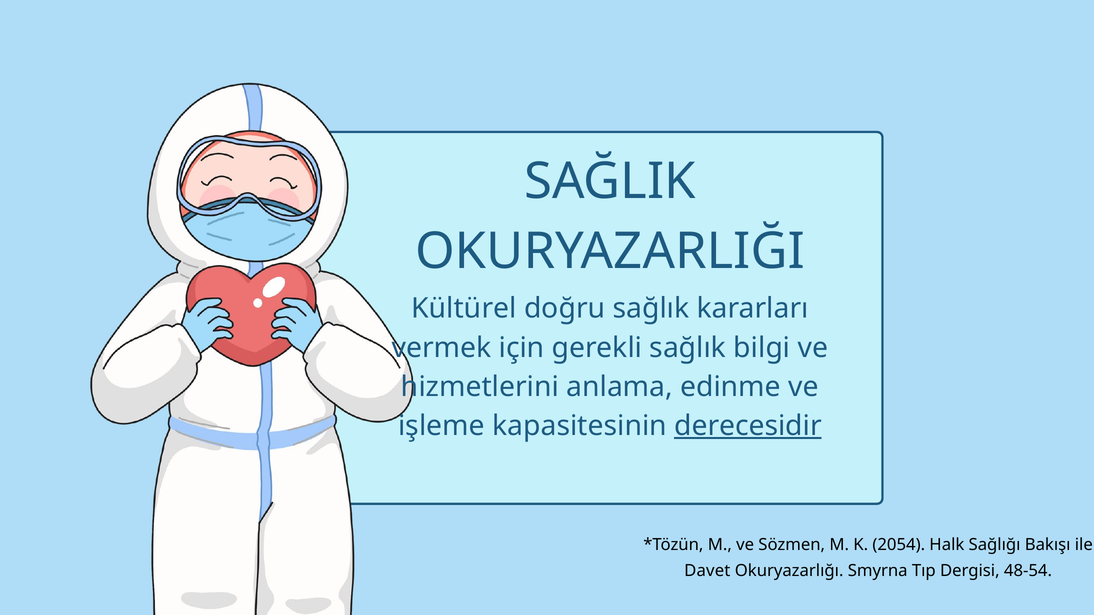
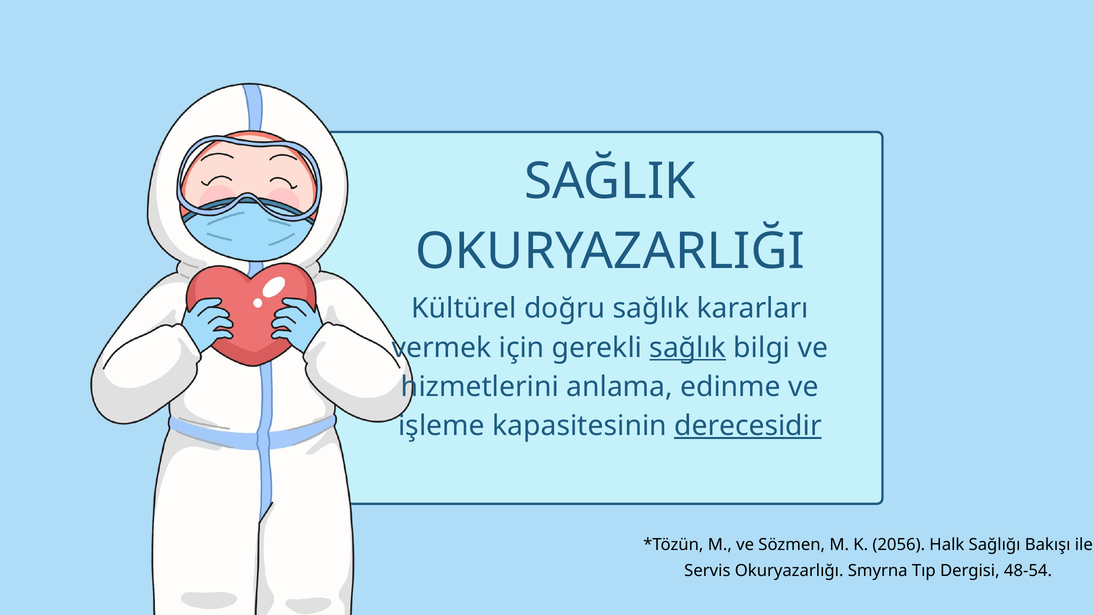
sağlık at (688, 348) underline: none -> present
2054: 2054 -> 2056
Davet: Davet -> Servis
